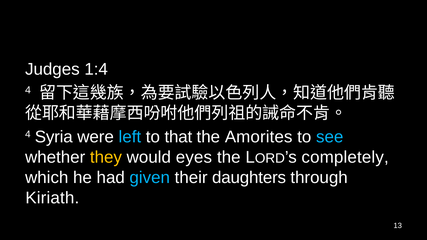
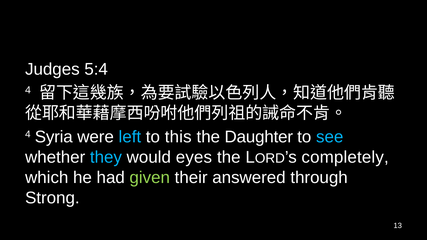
1:4: 1:4 -> 5:4
that: that -> this
Amorites: Amorites -> Daughter
they colour: yellow -> light blue
given colour: light blue -> light green
daughters: daughters -> answered
Kiriath: Kiriath -> Strong
